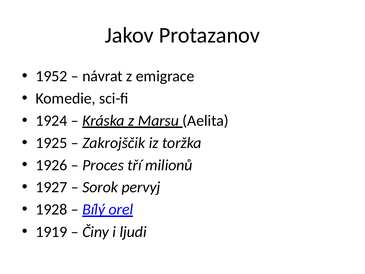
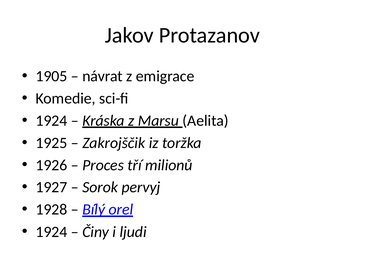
1952: 1952 -> 1905
1919 at (51, 232): 1919 -> 1924
